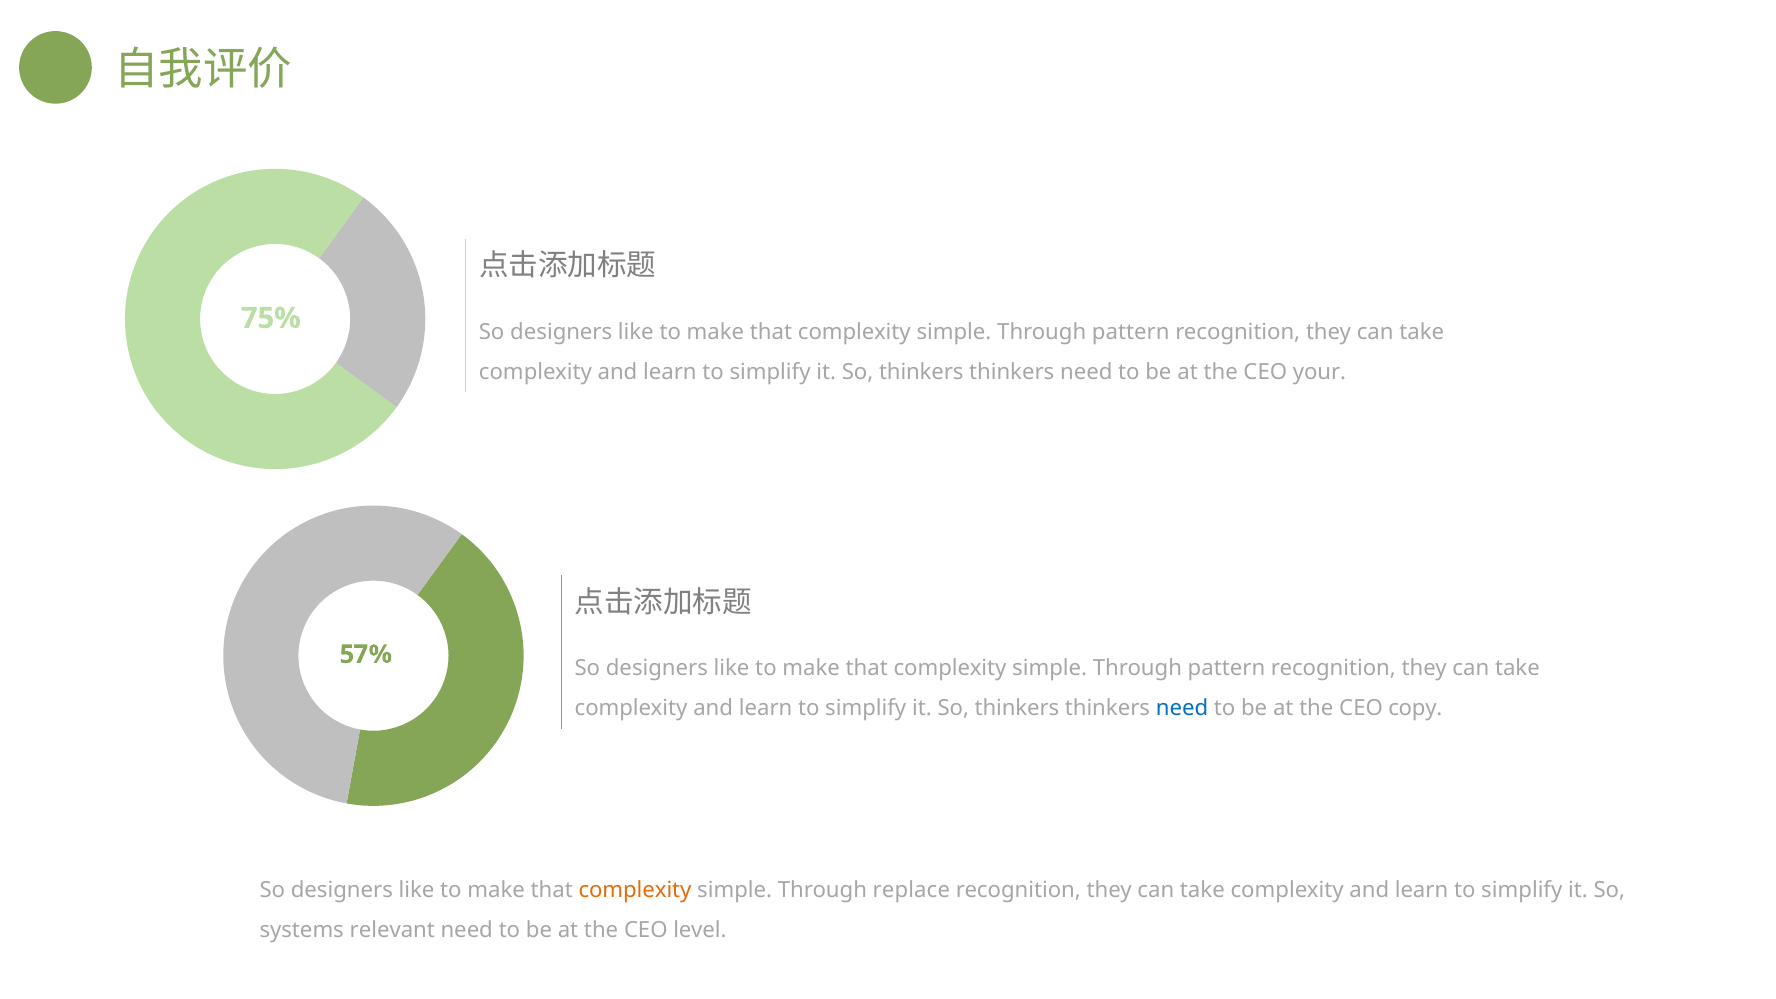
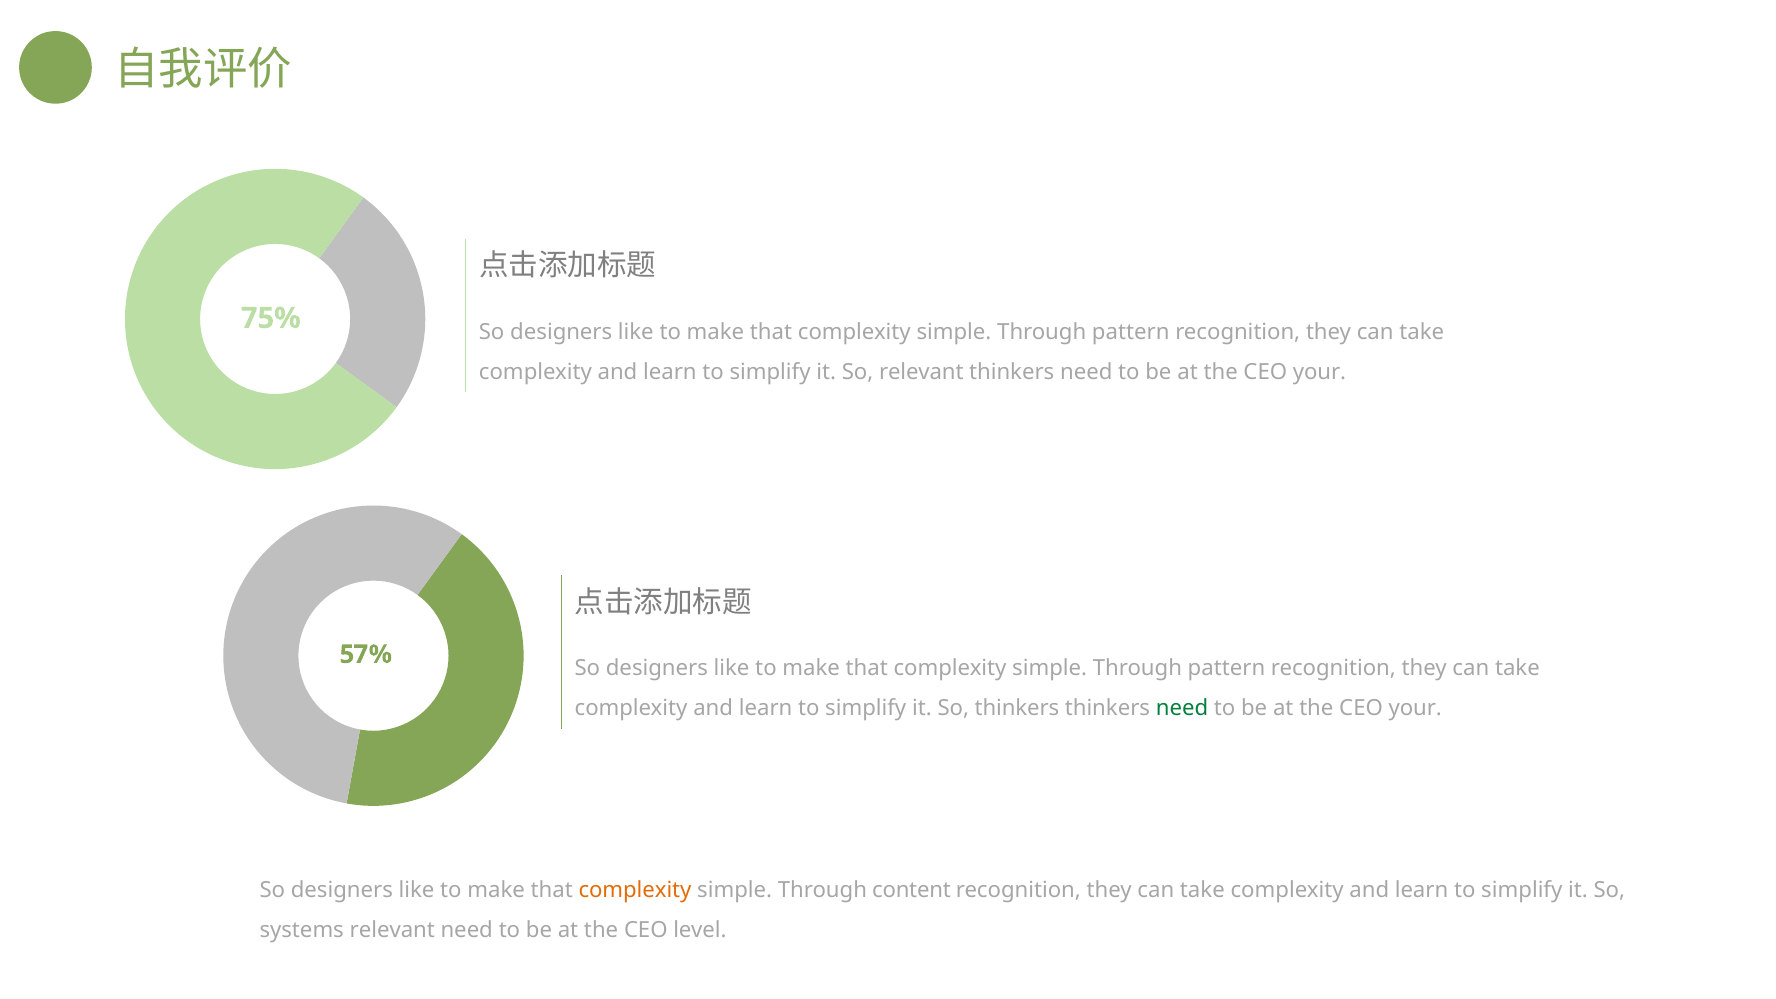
thinkers at (921, 372): thinkers -> relevant
need at (1182, 708) colour: blue -> green
copy at (1415, 708): copy -> your
replace: replace -> content
